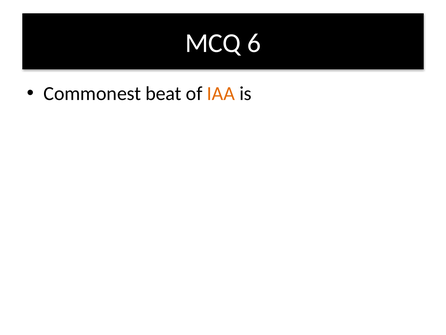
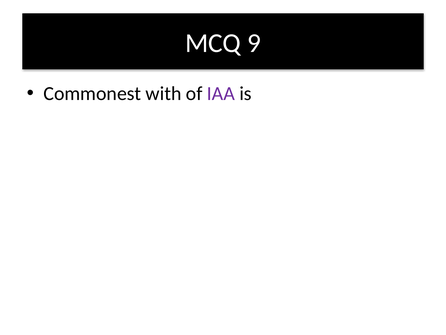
6: 6 -> 9
beat: beat -> with
IAA colour: orange -> purple
